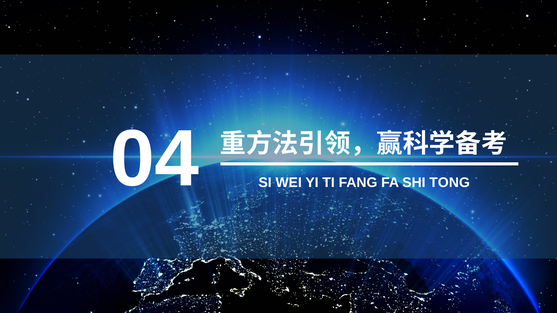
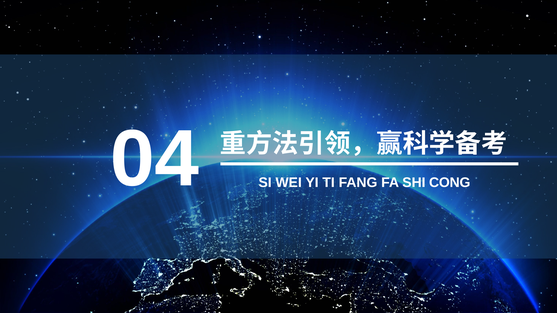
TONG: TONG -> CONG
